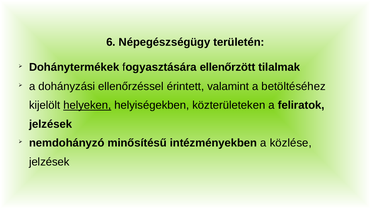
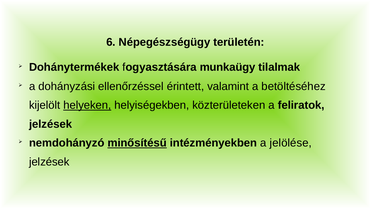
ellenőrzött: ellenőrzött -> munkaügy
minősítésű underline: none -> present
közlése: közlése -> jelölése
